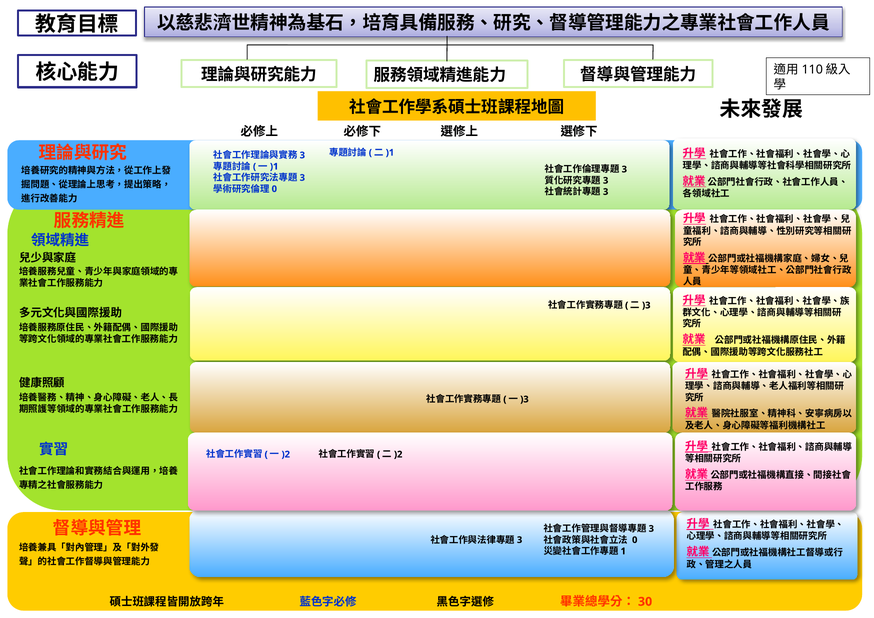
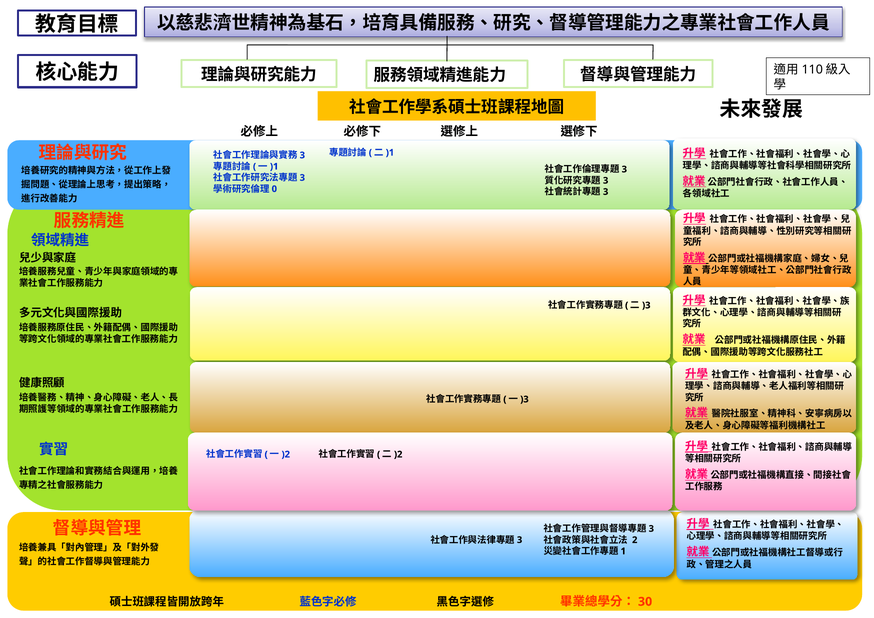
0: 0 -> 2
